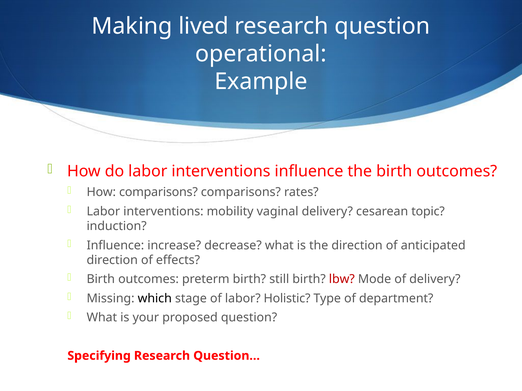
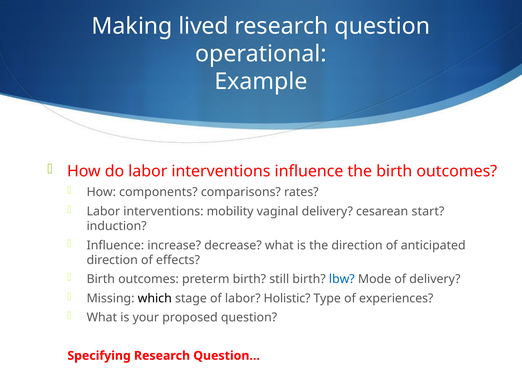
How comparisons: comparisons -> components
topic: topic -> start
lbw colour: red -> blue
department: department -> experiences
